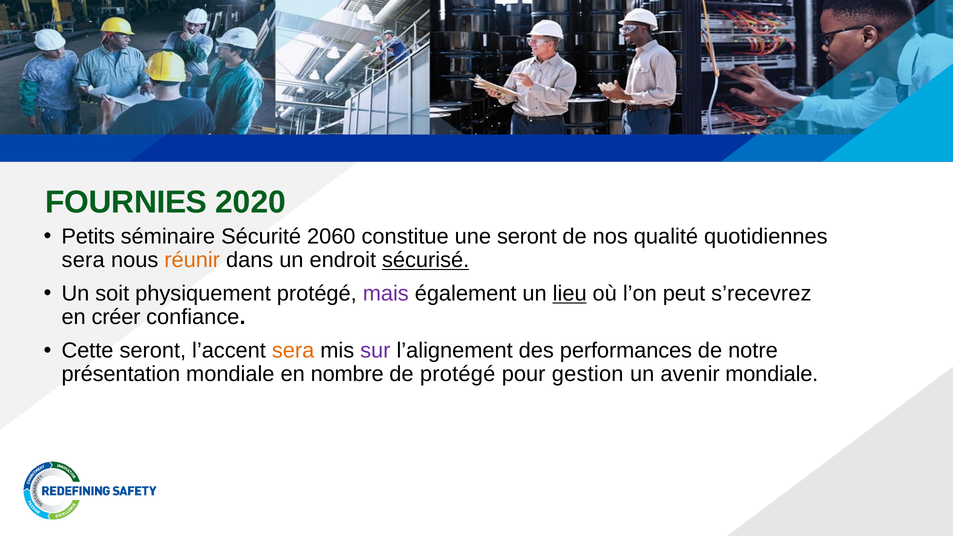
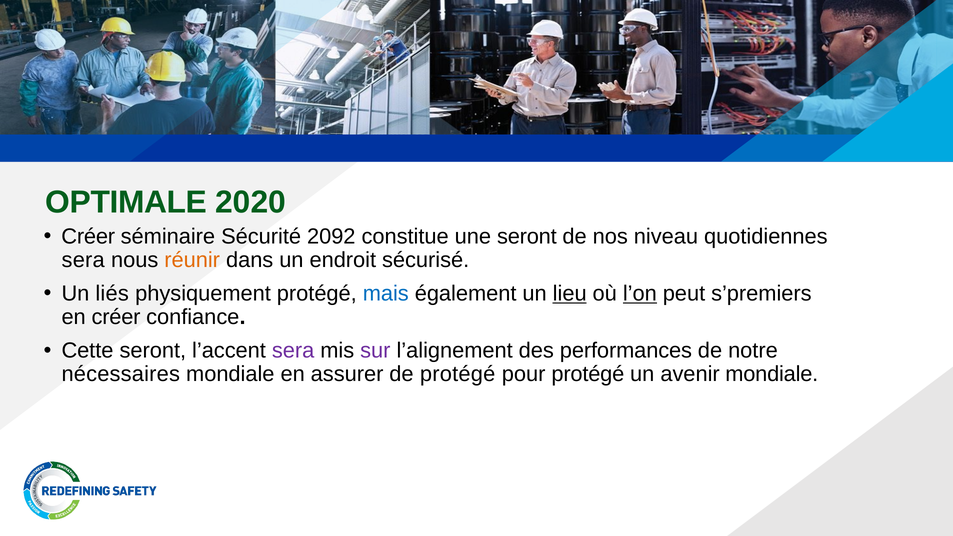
FOURNIES: FOURNIES -> OPTIMALE
Petits at (88, 236): Petits -> Créer
2060: 2060 -> 2092
qualité: qualité -> niveau
sécurisé underline: present -> none
soit: soit -> liés
mais colour: purple -> blue
l’on underline: none -> present
s’recevrez: s’recevrez -> s’premiers
sera at (293, 351) colour: orange -> purple
présentation: présentation -> nécessaires
nombre: nombre -> assurer
pour gestion: gestion -> protégé
